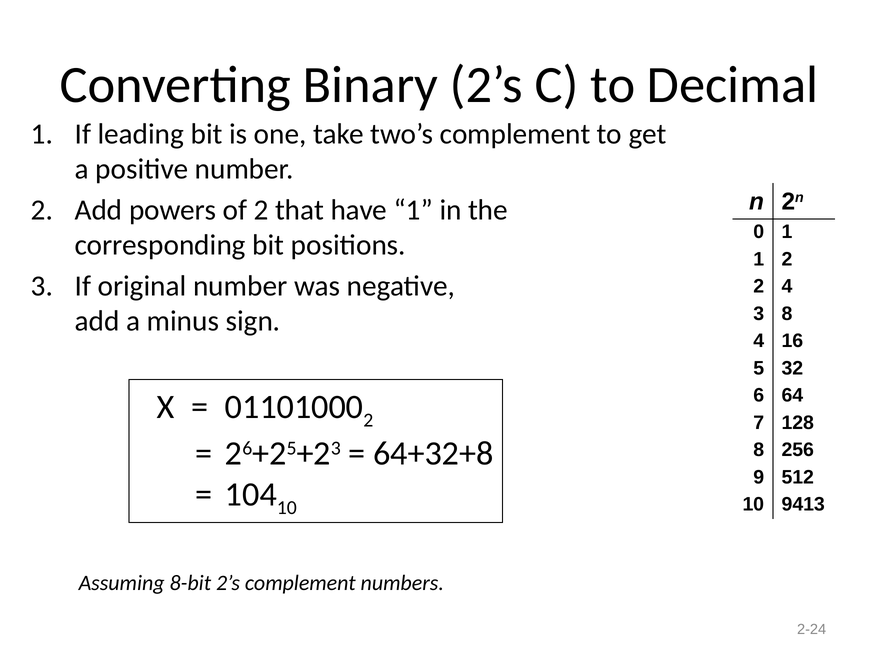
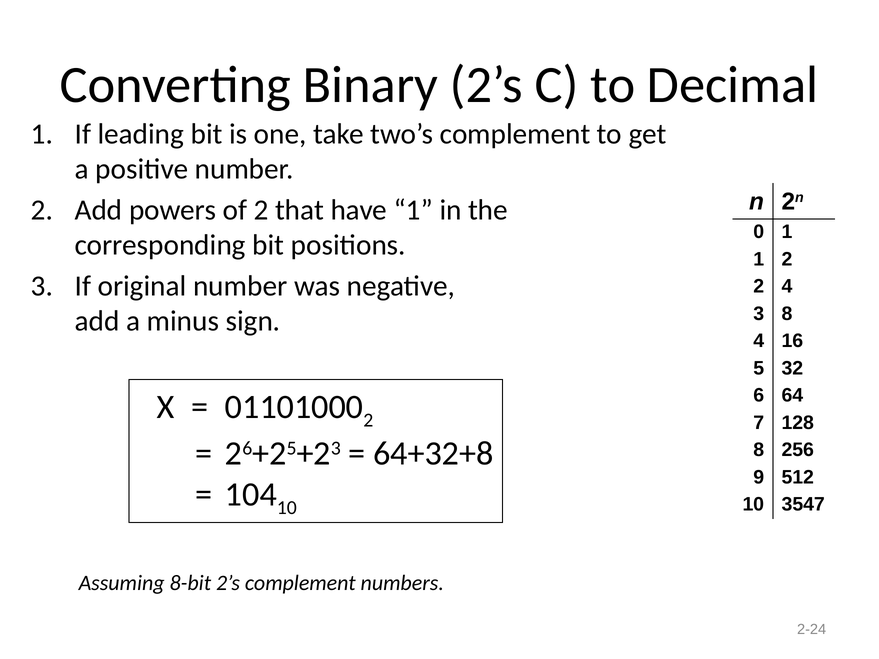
9413: 9413 -> 3547
